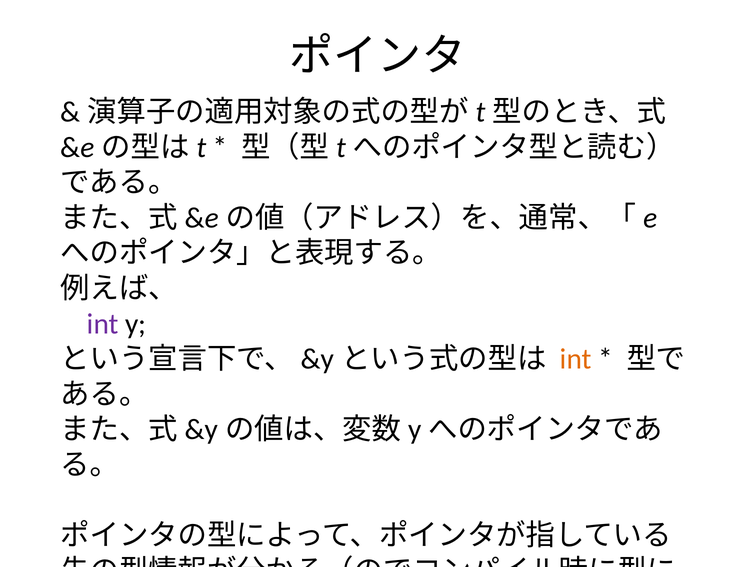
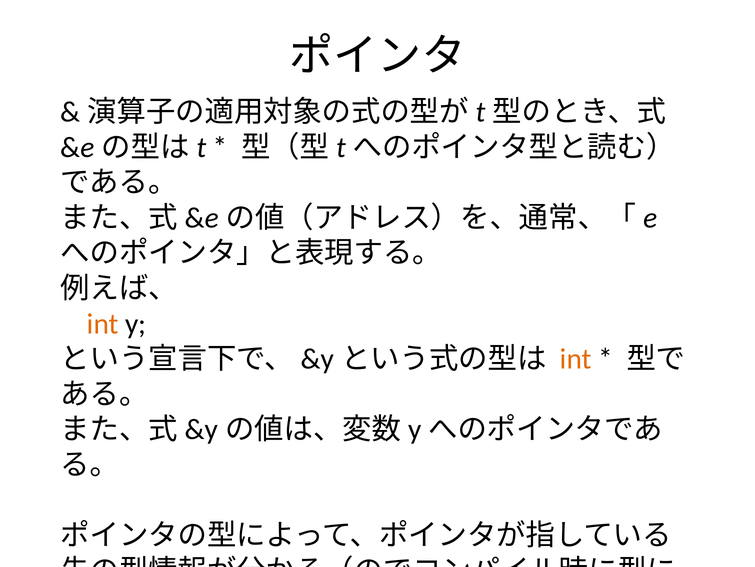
int at (103, 323) colour: purple -> orange
